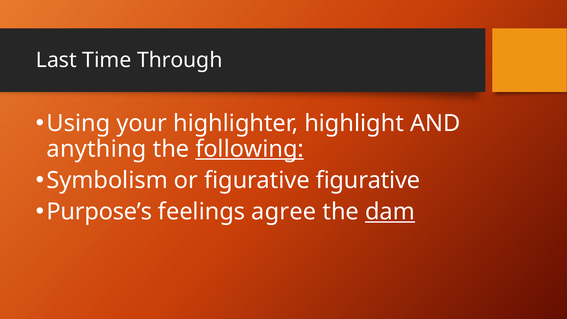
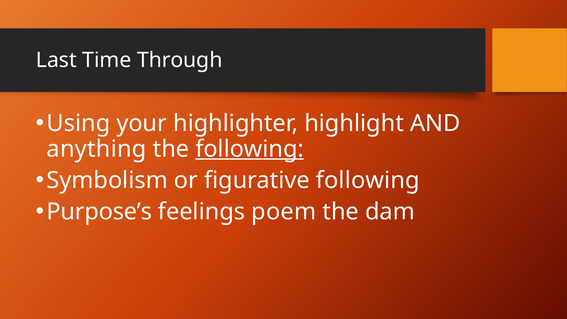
figurative figurative: figurative -> following
agree: agree -> poem
dam underline: present -> none
